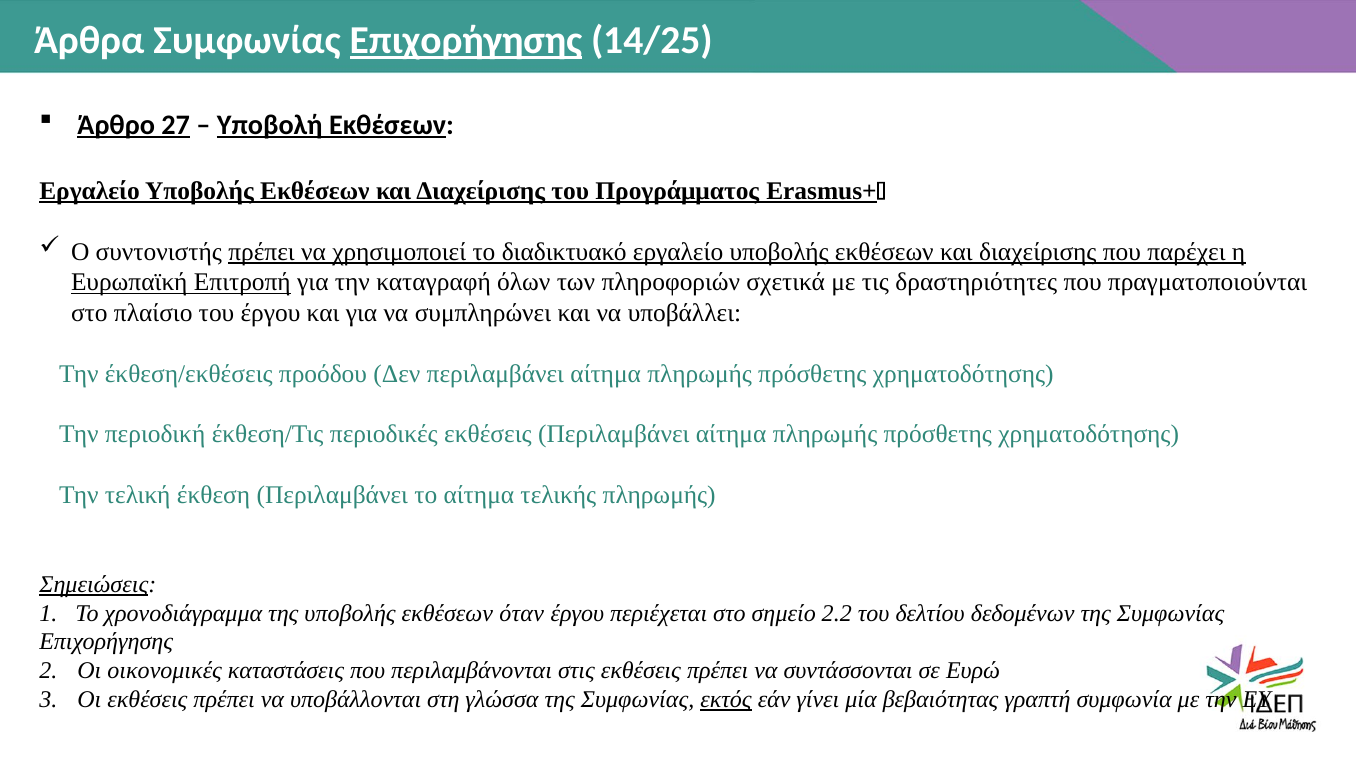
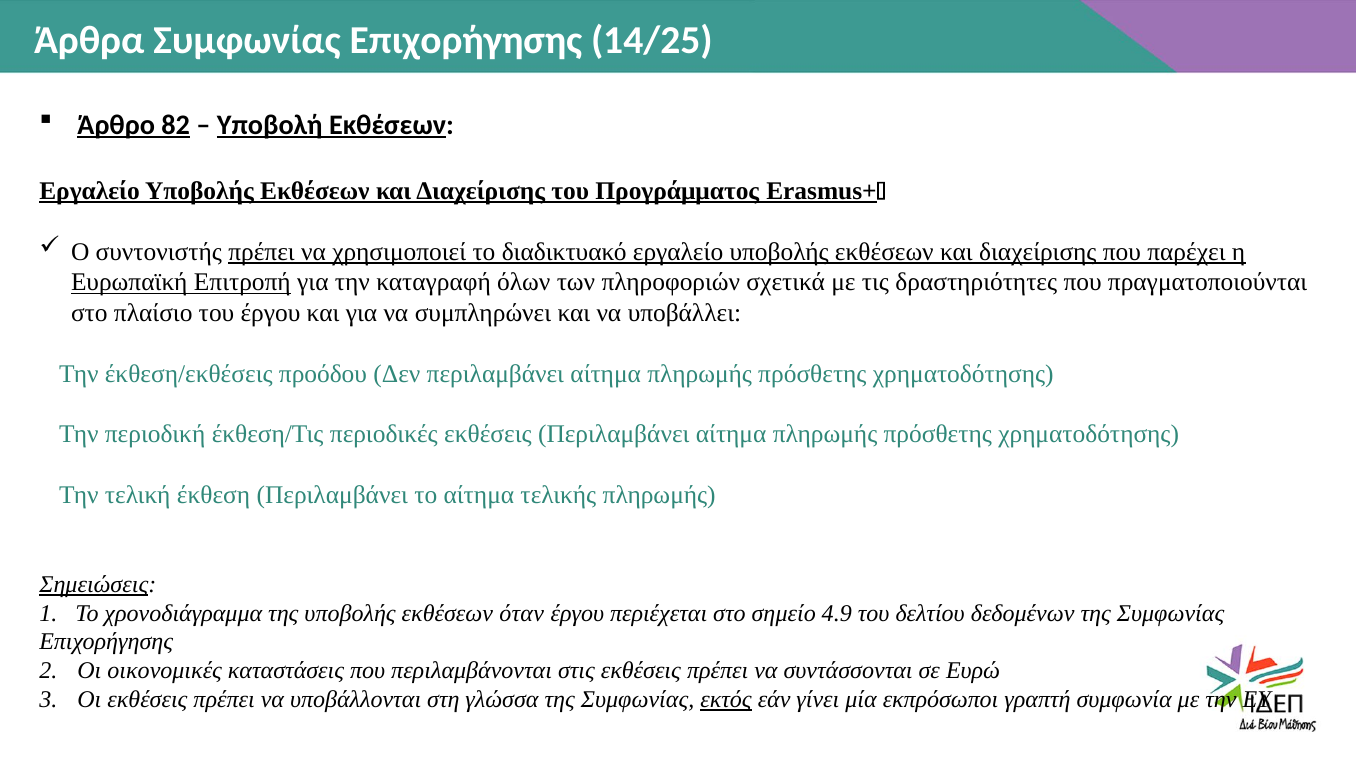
Επιχορήγησης at (466, 41) underline: present -> none
27: 27 -> 82
2.2: 2.2 -> 4.9
βεβαιότητας: βεβαιότητας -> εκπρόσωποι
